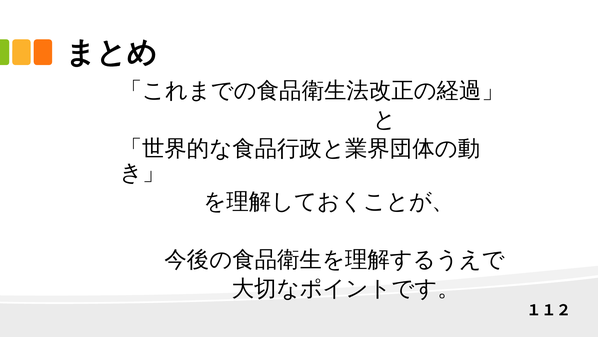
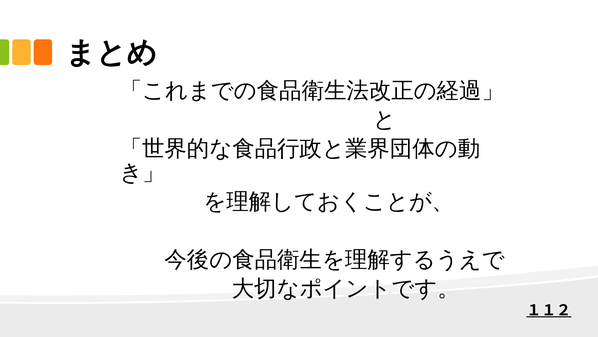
１１２ underline: none -> present
